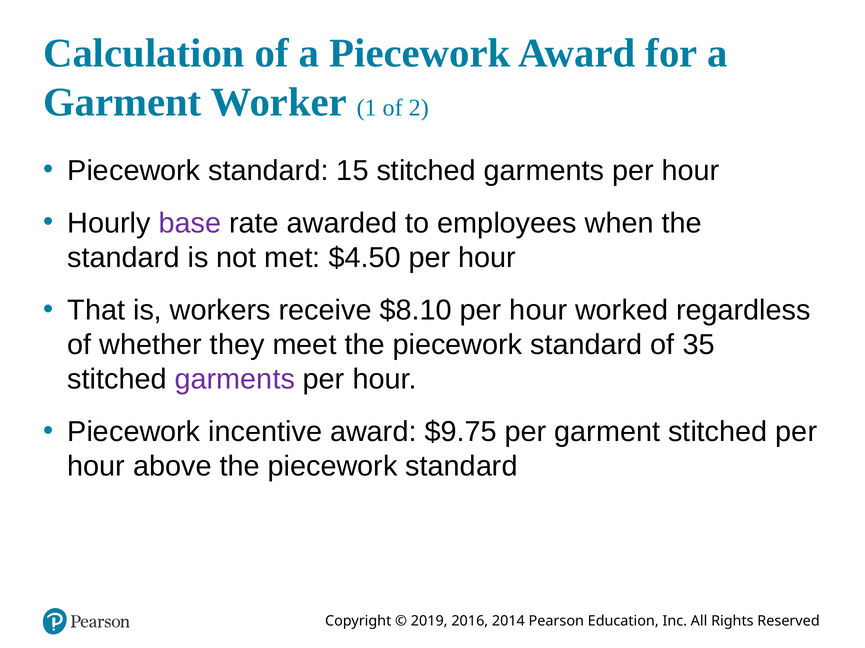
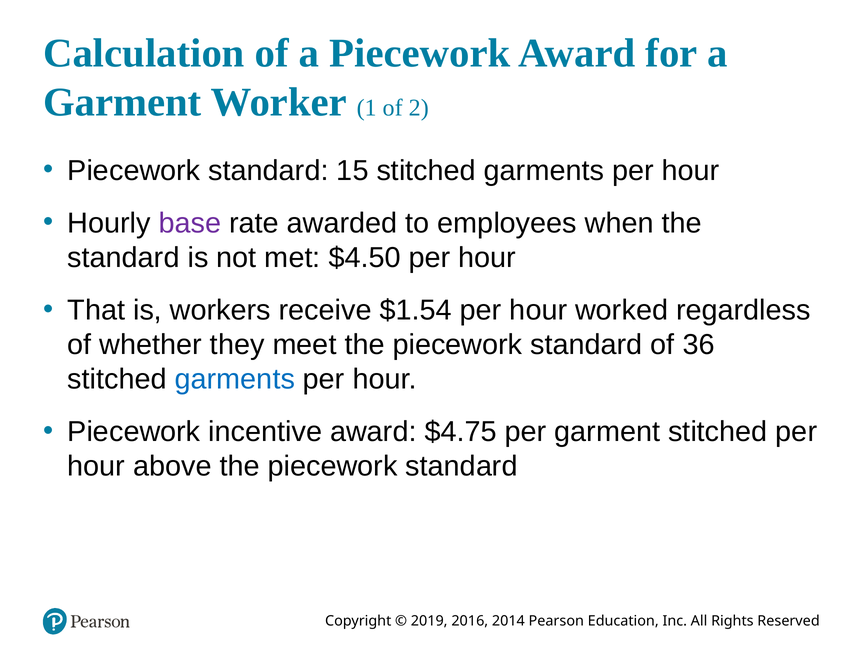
$8.10: $8.10 -> $1.54
35: 35 -> 36
garments at (235, 380) colour: purple -> blue
$9.75: $9.75 -> $4.75
